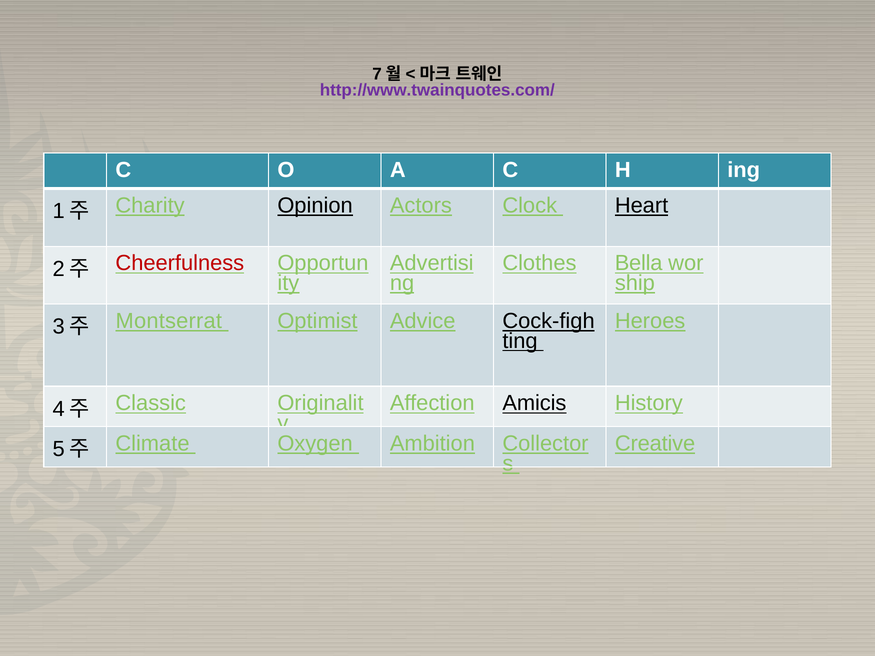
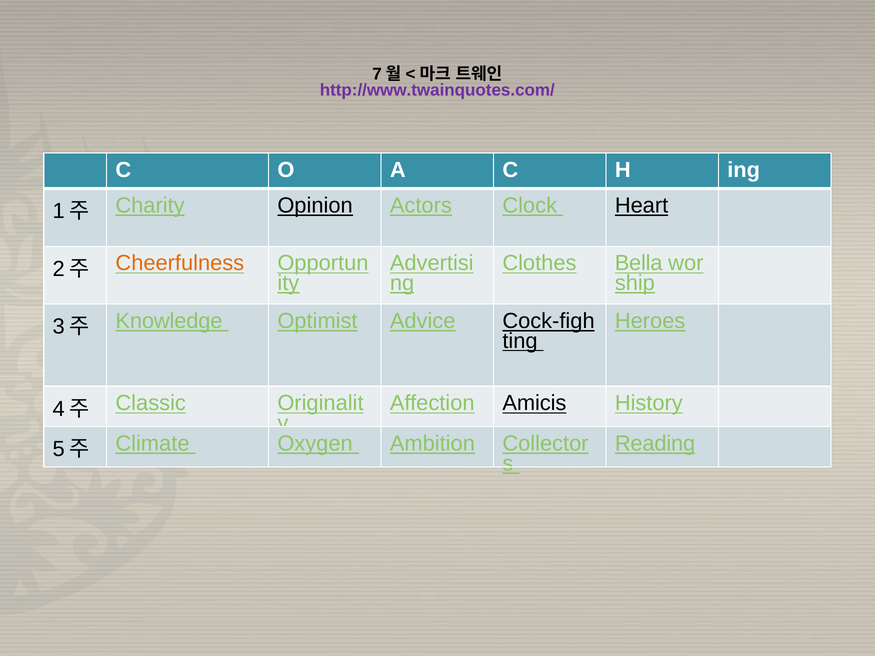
Cheerfulness colour: red -> orange
Montserrat: Montserrat -> Knowledge
Creative: Creative -> Reading
